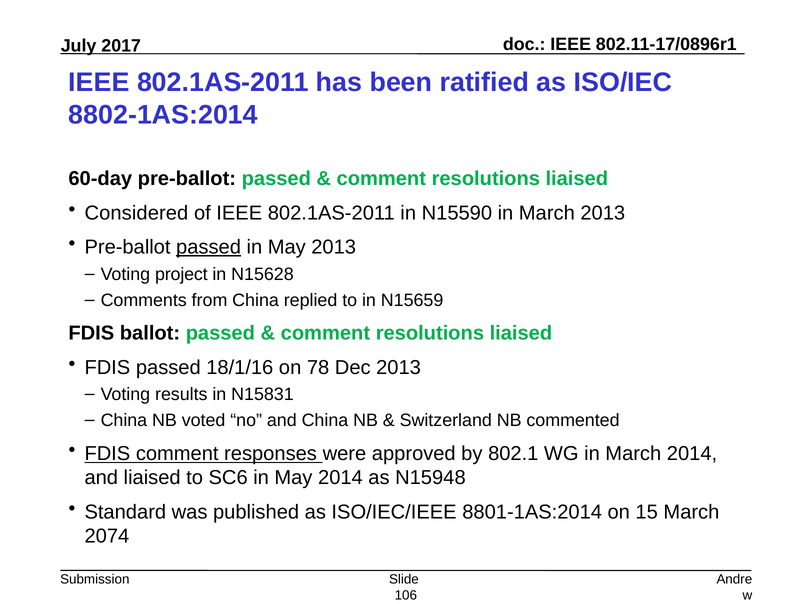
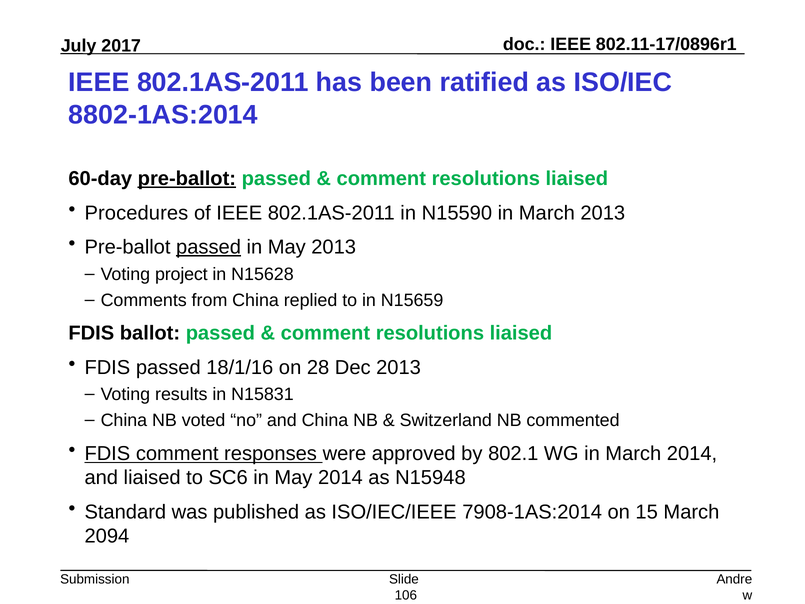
pre-ballot at (187, 179) underline: none -> present
Considered: Considered -> Procedures
78: 78 -> 28
8801-1AS:2014: 8801-1AS:2014 -> 7908-1AS:2014
2074: 2074 -> 2094
